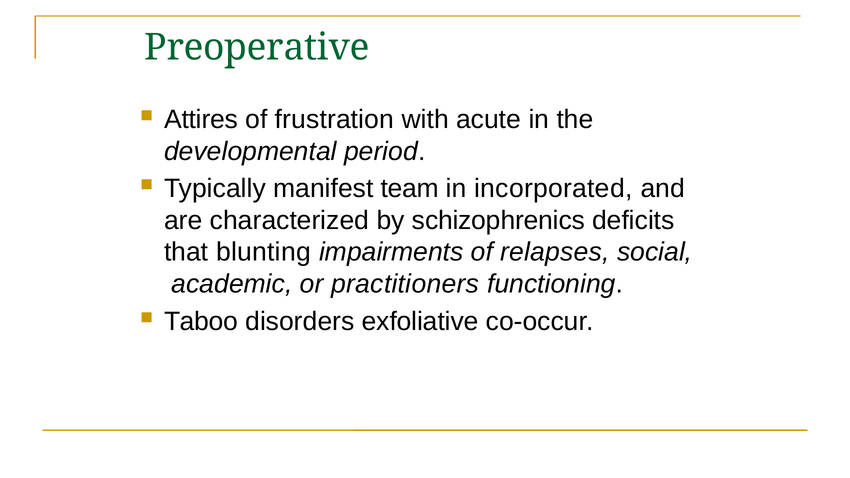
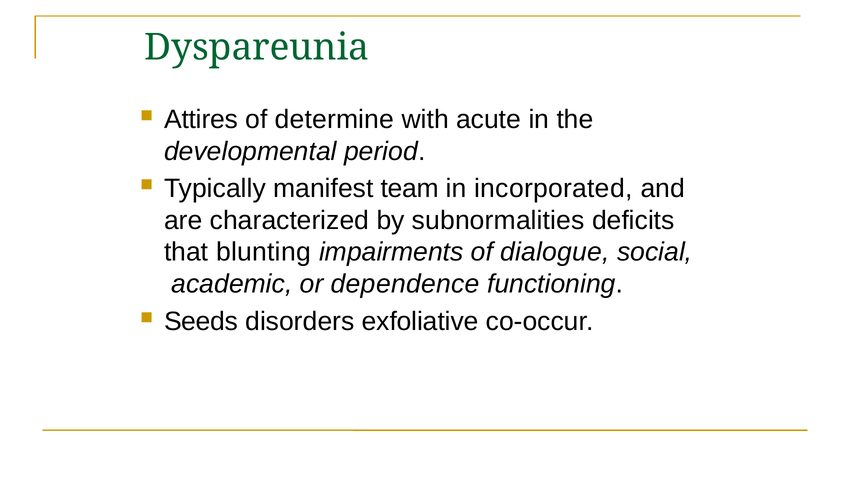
Preoperative: Preoperative -> Dyspareunia
frustration: frustration -> determine
schizophrenics: schizophrenics -> subnormalities
relapses: relapses -> dialogue
practitioners: practitioners -> dependence
Taboo: Taboo -> Seeds
